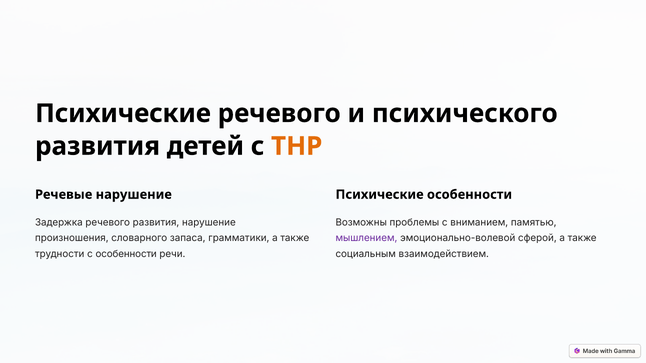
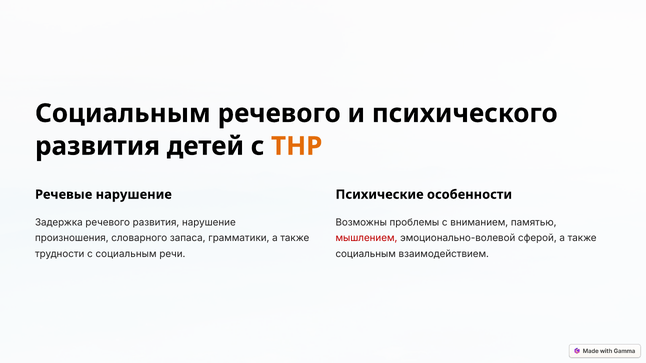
Психические at (123, 114): Психические -> Социальным
мышлением colour: purple -> red
с особенности: особенности -> социальным
